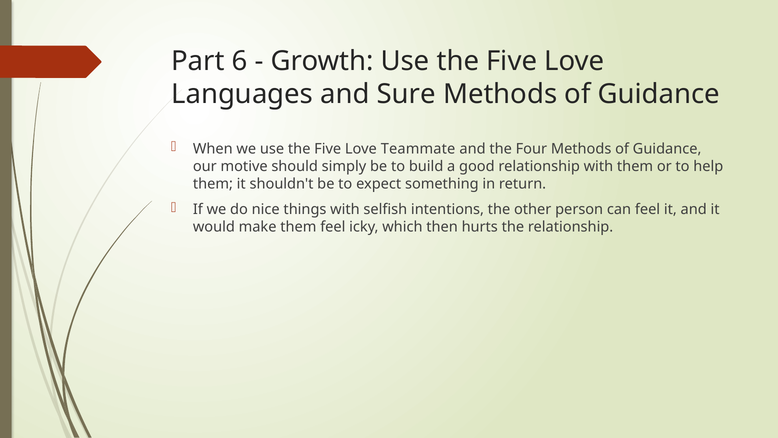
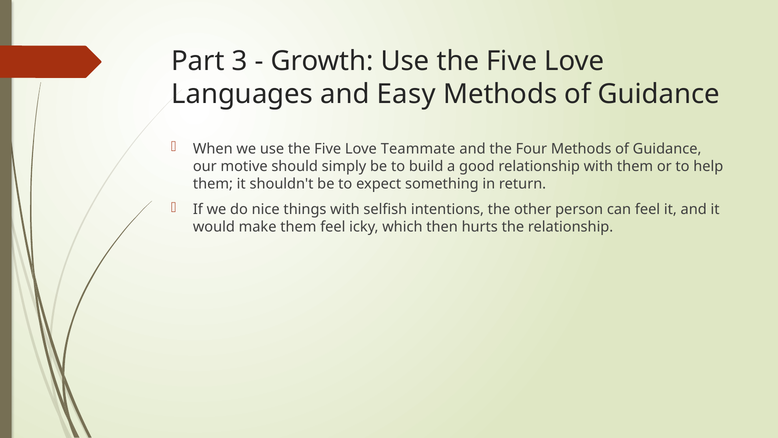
6: 6 -> 3
Sure: Sure -> Easy
